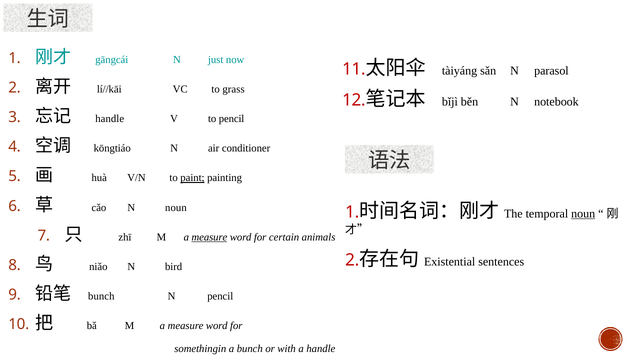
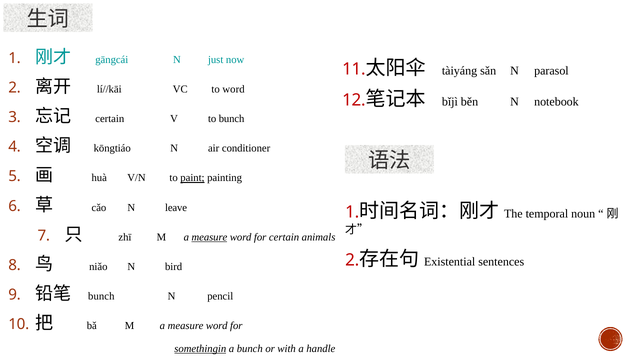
to grass: grass -> word
handle at (110, 119): handle -> certain
to pencil: pencil -> bunch
N noun: noun -> leave
noun at (583, 214) underline: present -> none
somethingin underline: none -> present
